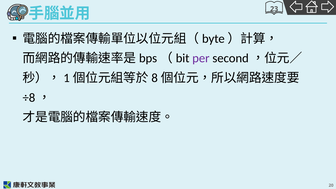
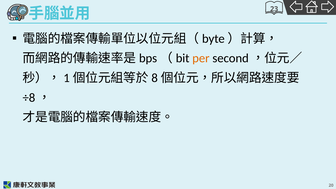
per colour: purple -> orange
